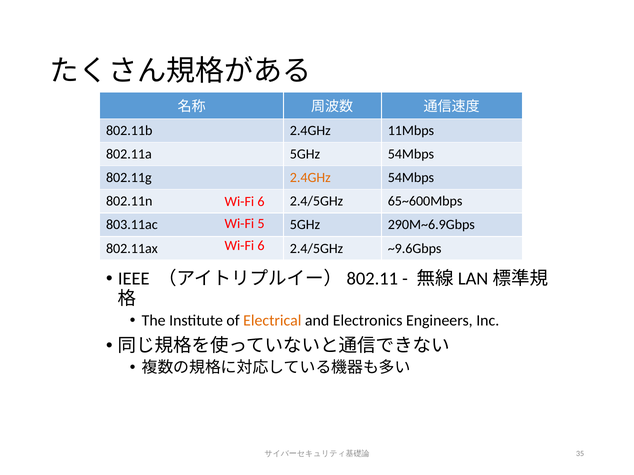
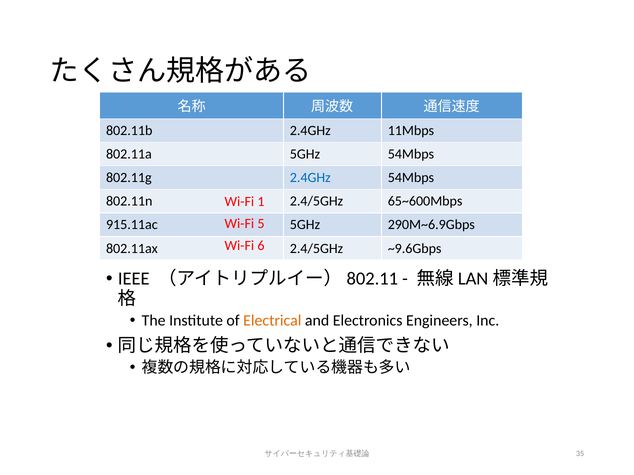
2.4GHz at (310, 178) colour: orange -> blue
6 at (261, 202): 6 -> 1
803.11ac: 803.11ac -> 915.11ac
